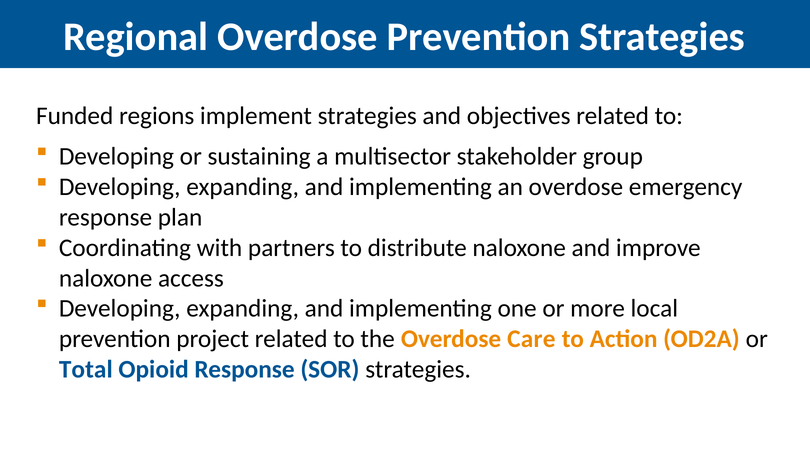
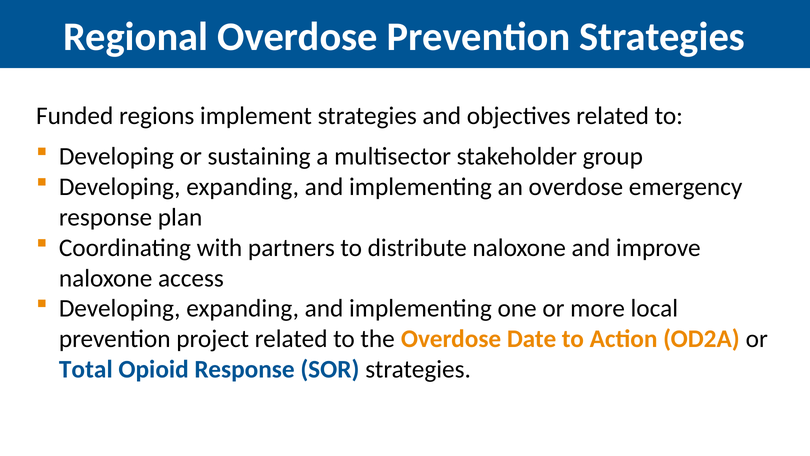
Care: Care -> Date
